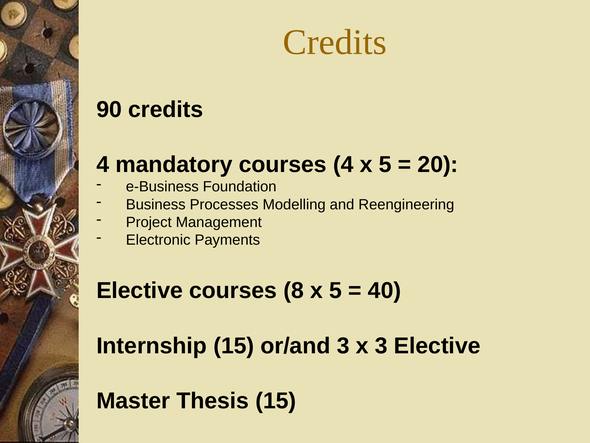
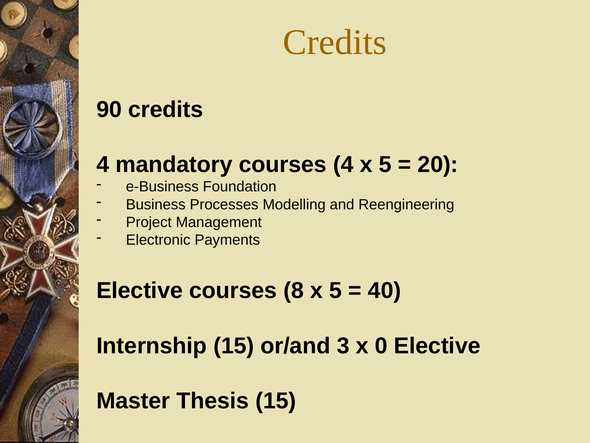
x 3: 3 -> 0
